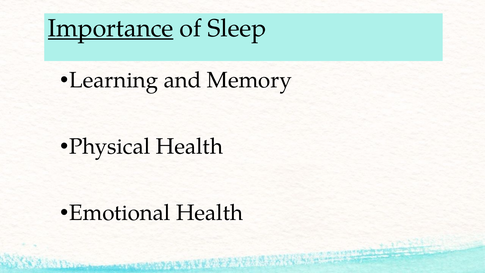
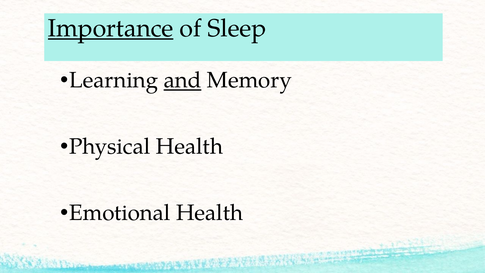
and underline: none -> present
